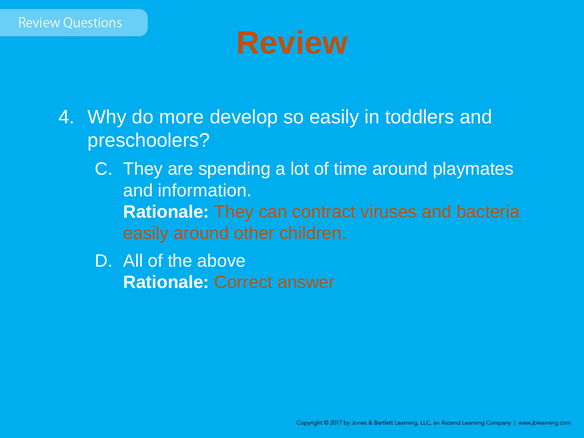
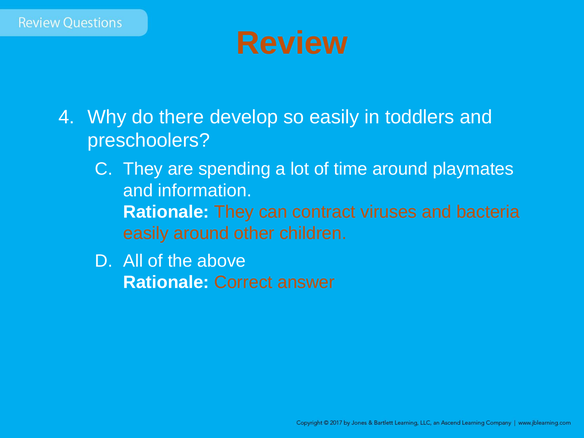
more: more -> there
